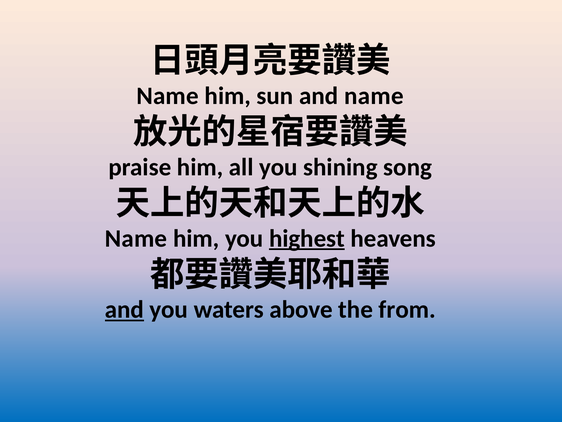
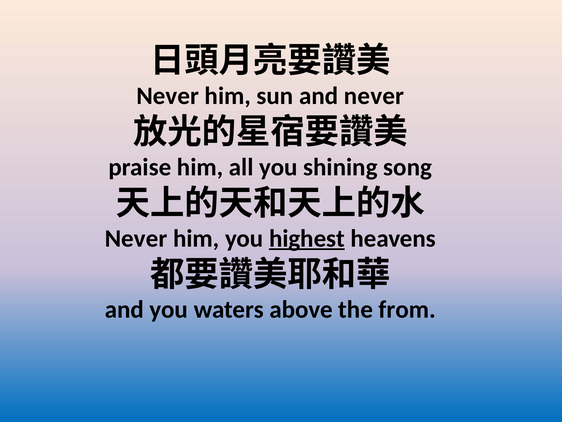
Name at (168, 96): Name -> Never
and name: name -> never
Name at (136, 238): Name -> Never
and at (124, 309) underline: present -> none
